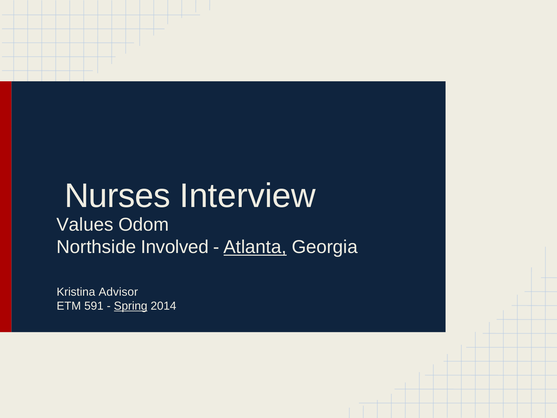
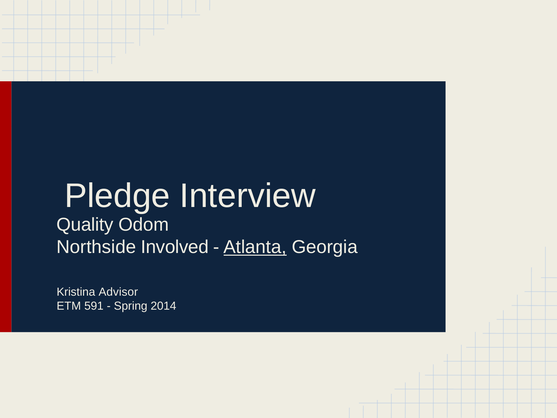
Nurses: Nurses -> Pledge
Values: Values -> Quality
Spring underline: present -> none
